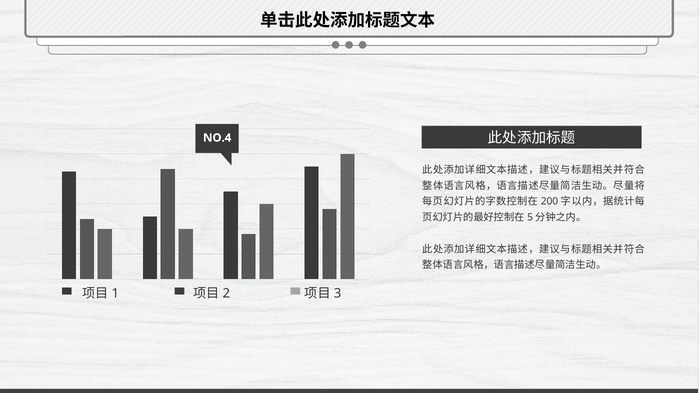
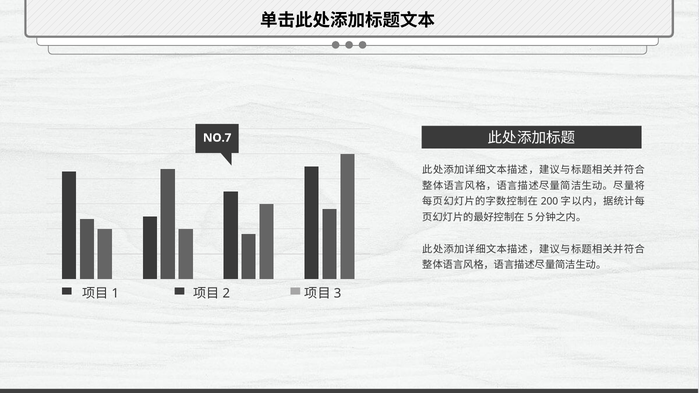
NO.4: NO.4 -> NO.7
